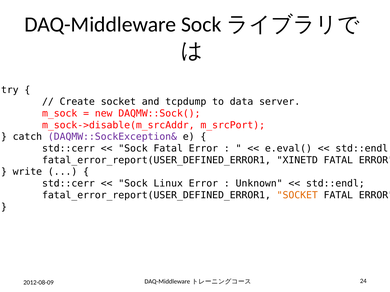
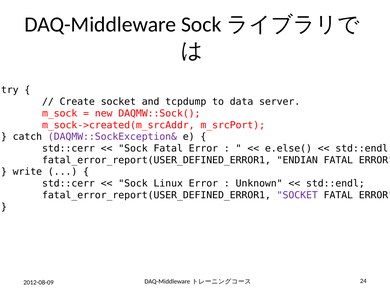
m_sock->disable(m_srcAddr: m_sock->disable(m_srcAddr -> m_sock->created(m_srcAddr
e.eval(: e.eval( -> e.else(
XINETD: XINETD -> ENDIAN
SOCKET at (297, 195) colour: orange -> purple
